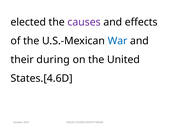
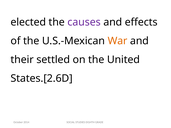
War colour: blue -> orange
during: during -> settled
States.[4.6D: States.[4.6D -> States.[2.6D
